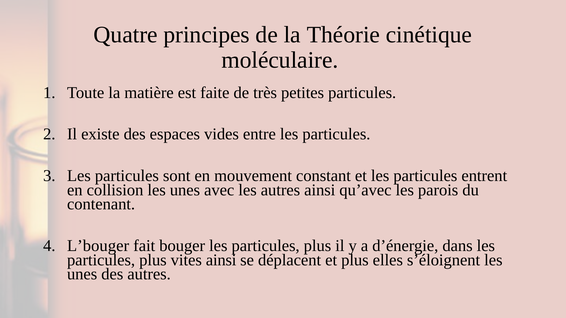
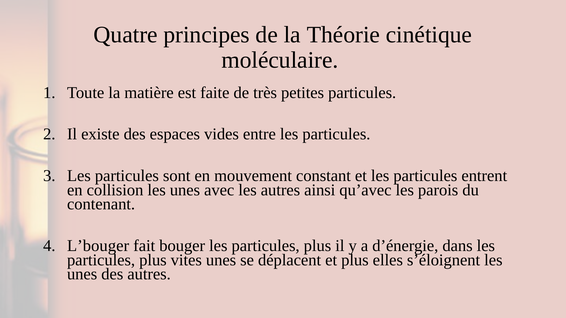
vites ainsi: ainsi -> unes
